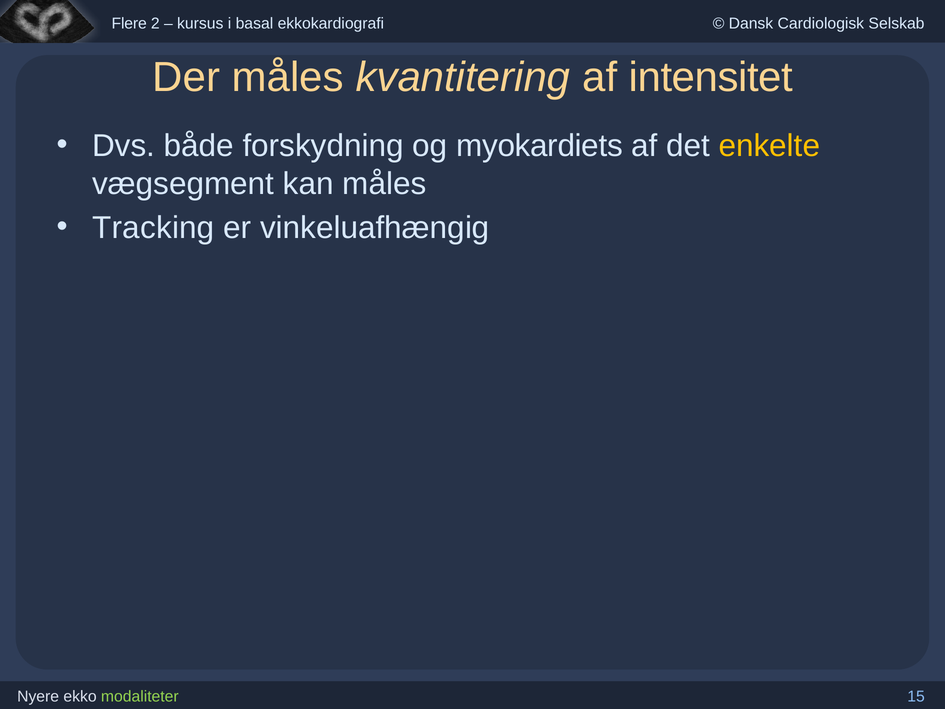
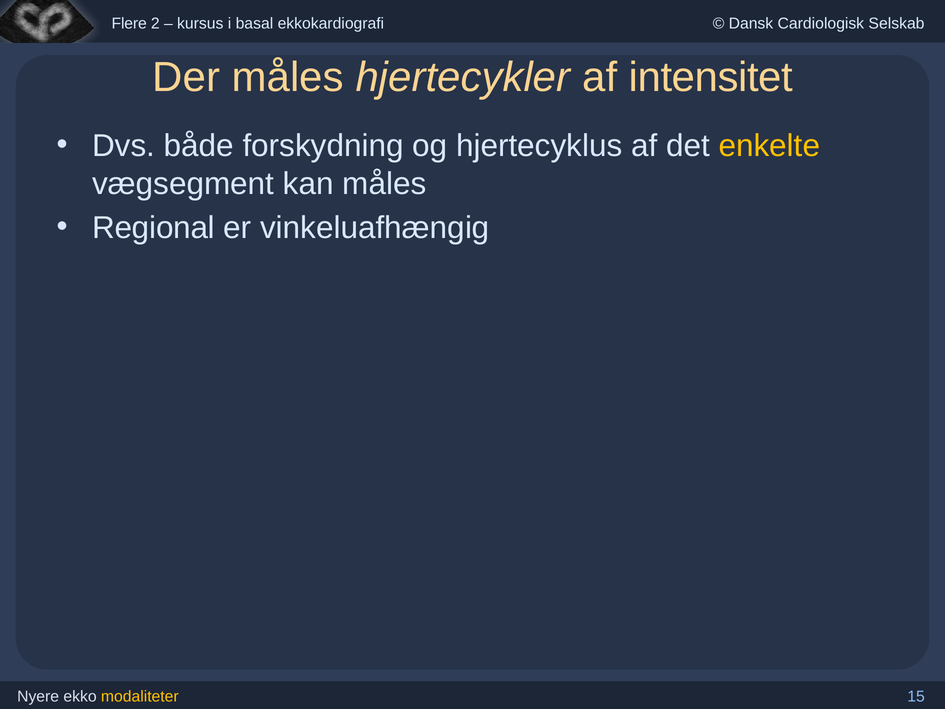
kvantitering: kvantitering -> hjertecykler
myokardiets: myokardiets -> hjertecyklus
Tracking: Tracking -> Regional
modaliteter colour: light green -> yellow
